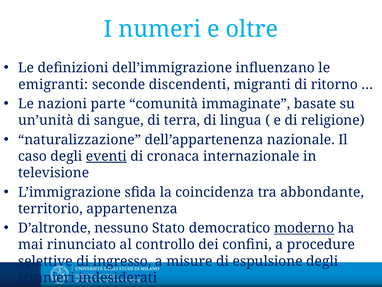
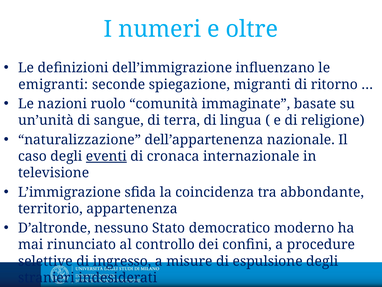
discendenti: discendenti -> spiegazione
parte: parte -> ruolo
moderno underline: present -> none
